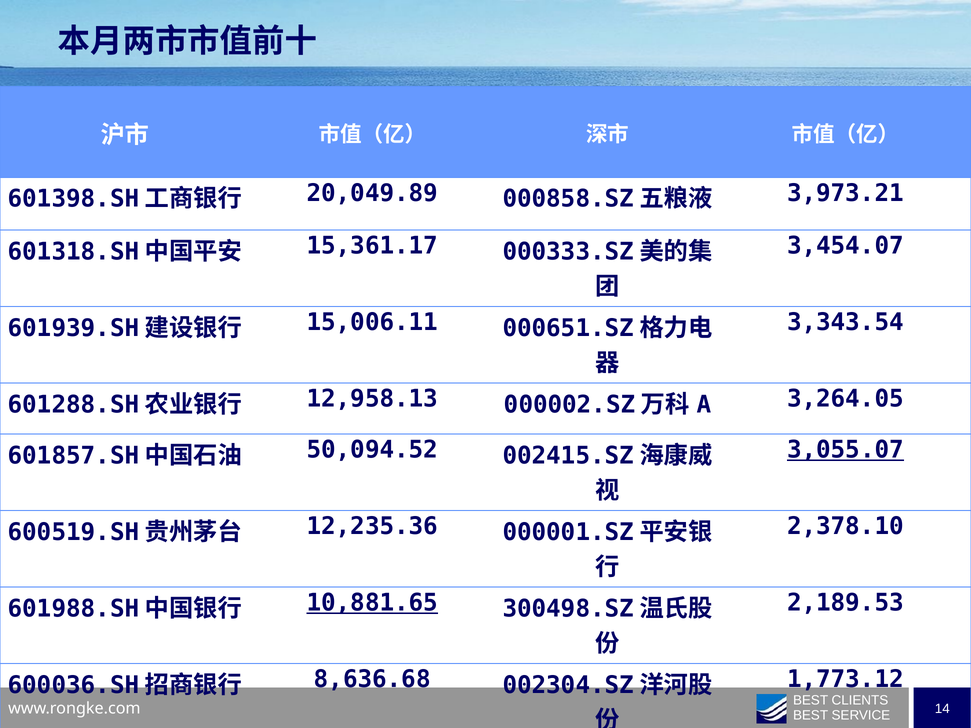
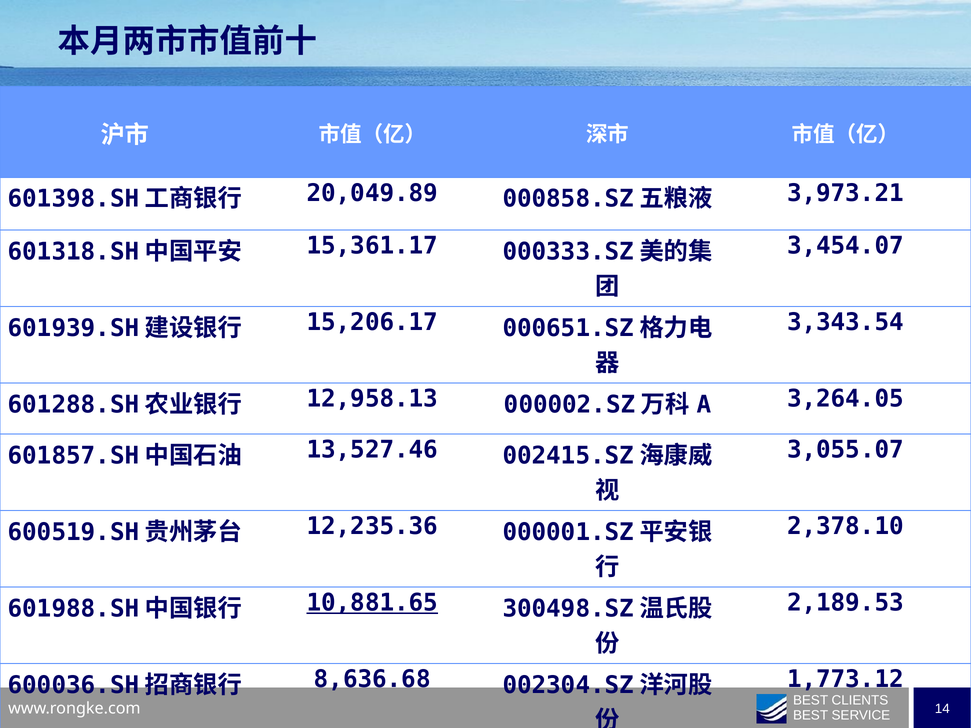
15,006.11: 15,006.11 -> 15,206.17
3,055.07 underline: present -> none
50,094.52: 50,094.52 -> 13,527.46
